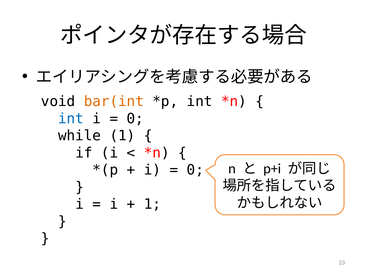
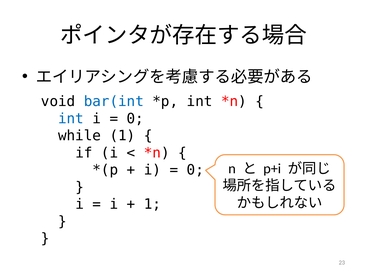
bar(int colour: orange -> blue
